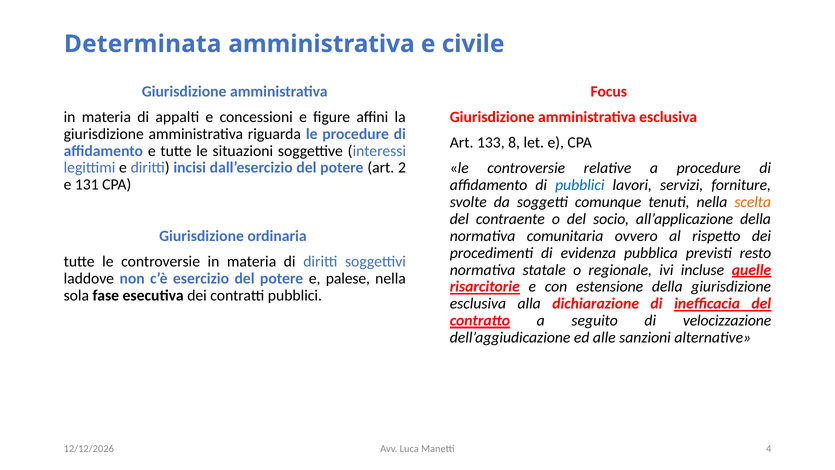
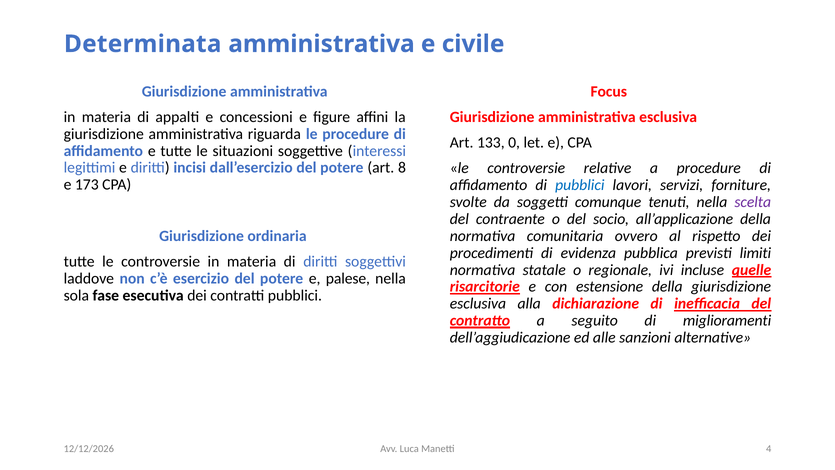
8: 8 -> 0
2: 2 -> 8
131: 131 -> 173
scelta colour: orange -> purple
resto: resto -> limiti
velocizzazione: velocizzazione -> miglioramenti
